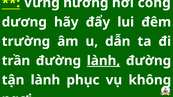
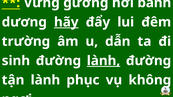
nương: nương -> gương
công: công -> bánh
hãy underline: none -> present
trần: trần -> sinh
